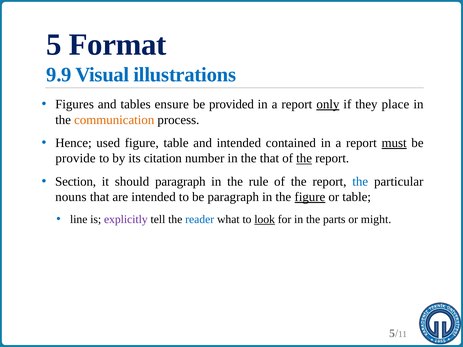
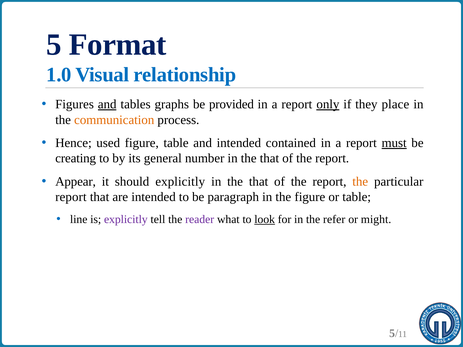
9.9: 9.9 -> 1.0
illustrations: illustrations -> relationship
and at (107, 104) underline: none -> present
ensure: ensure -> graphs
provide: provide -> creating
citation: citation -> general
the at (304, 158) underline: present -> none
Section: Section -> Appear
should paragraph: paragraph -> explicitly
rule at (259, 182): rule -> that
the at (360, 182) colour: blue -> orange
nouns at (71, 197): nouns -> report
figure at (310, 197) underline: present -> none
reader colour: blue -> purple
parts: parts -> refer
